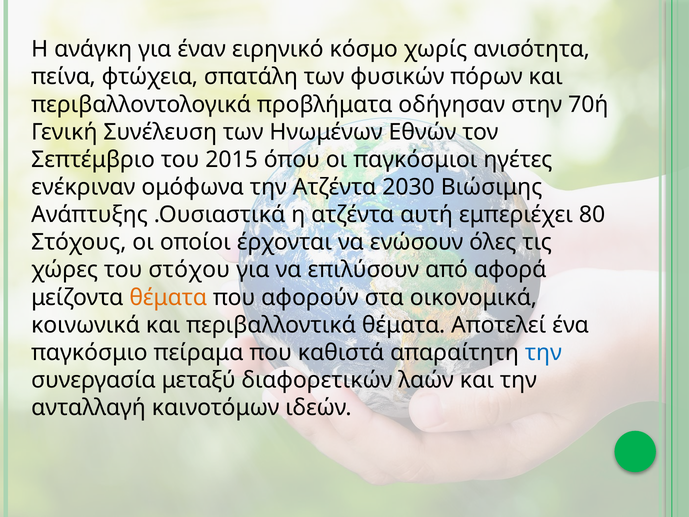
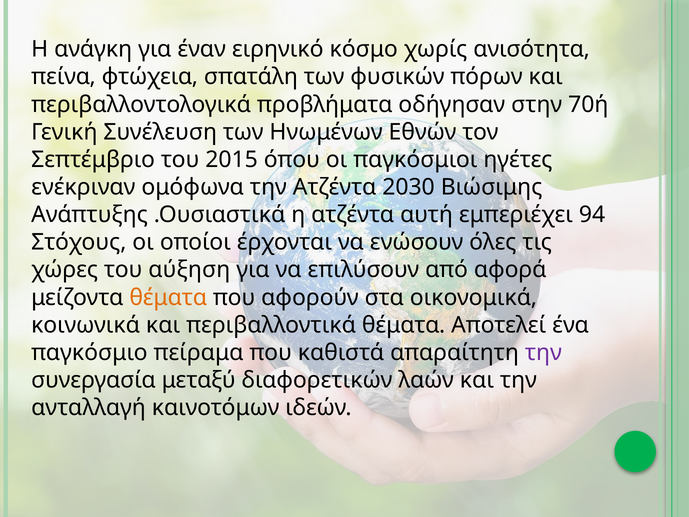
80: 80 -> 94
στόχου: στόχου -> αύξηση
την at (543, 352) colour: blue -> purple
